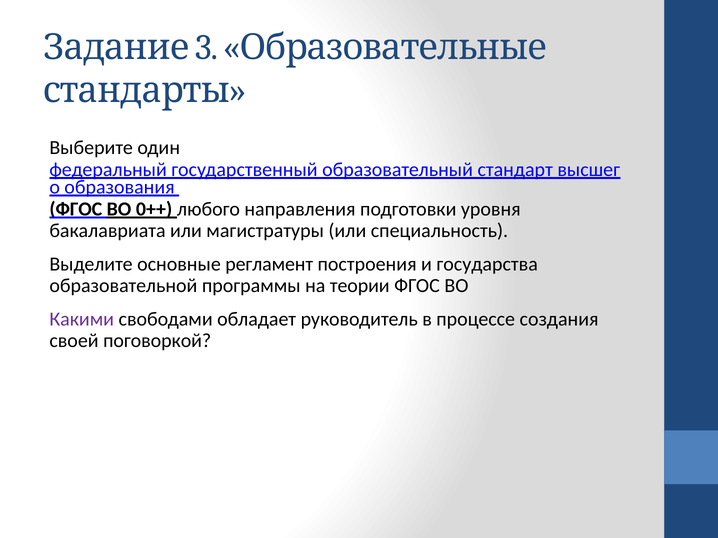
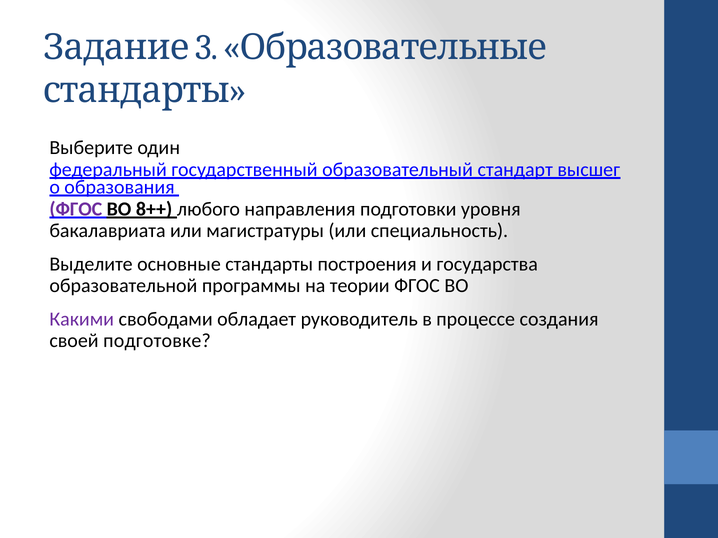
ФГОС at (76, 209) colour: black -> purple
0++: 0++ -> 8++
основные регламент: регламент -> стандарты
поговоркой: поговоркой -> подготовке
